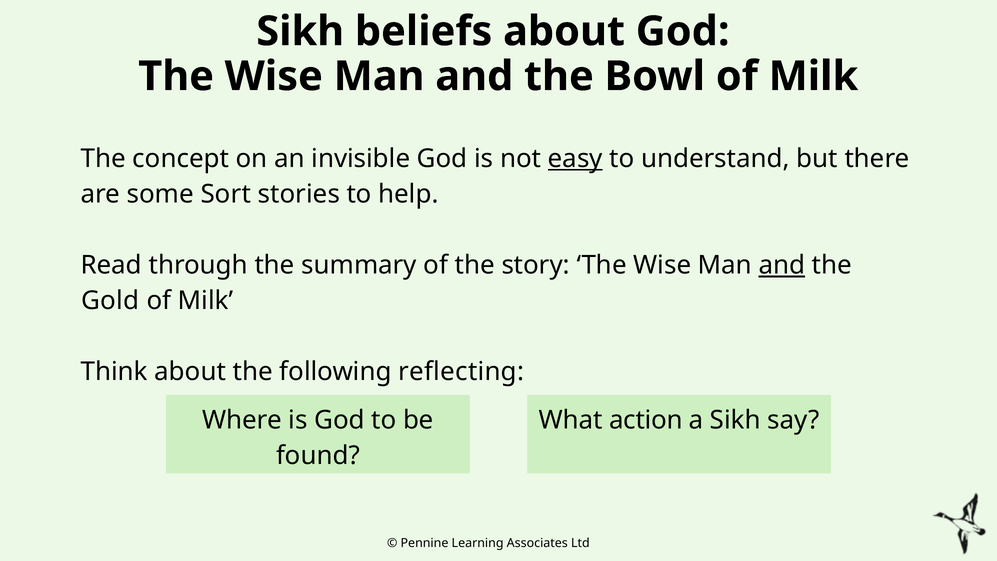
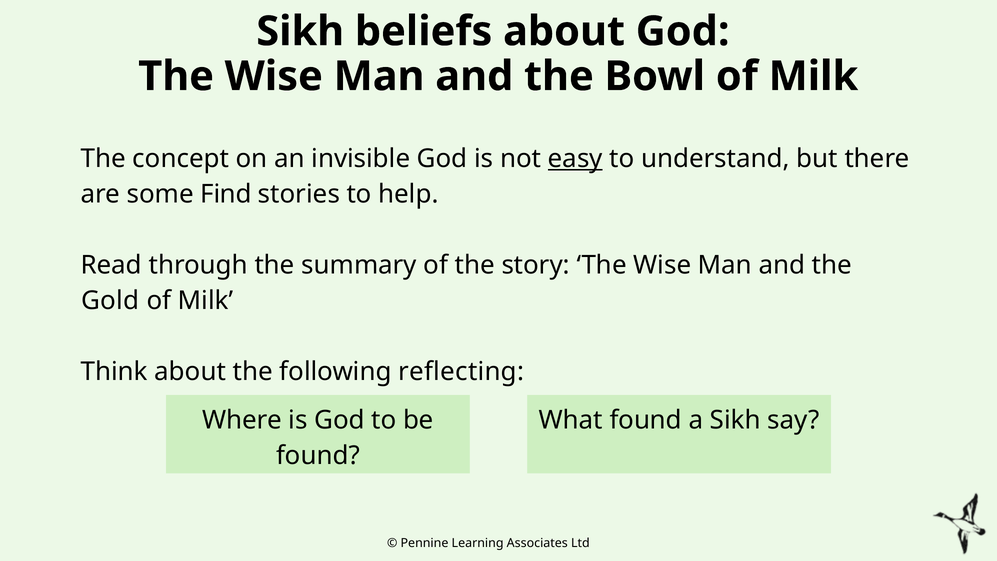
Sort: Sort -> Find
and at (782, 265) underline: present -> none
What action: action -> found
